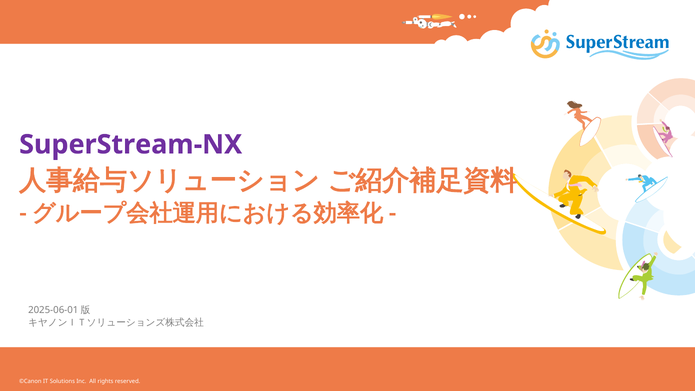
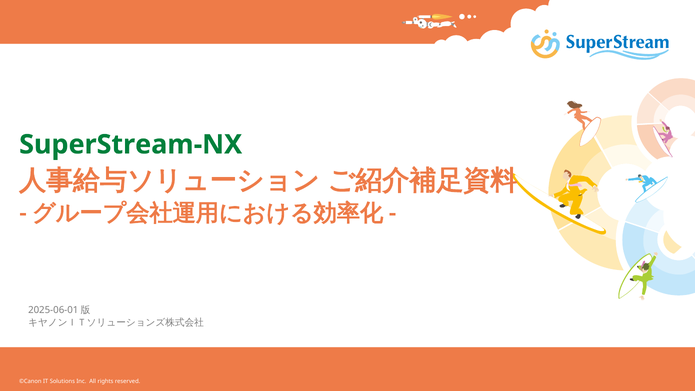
SuperStream-NX colour: purple -> green
